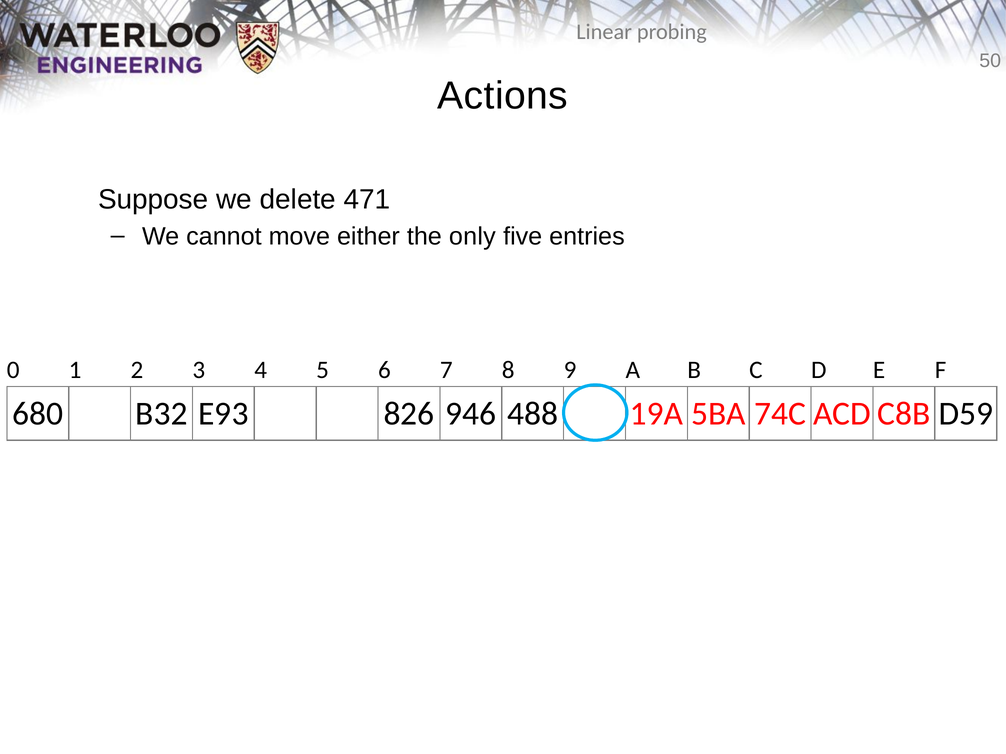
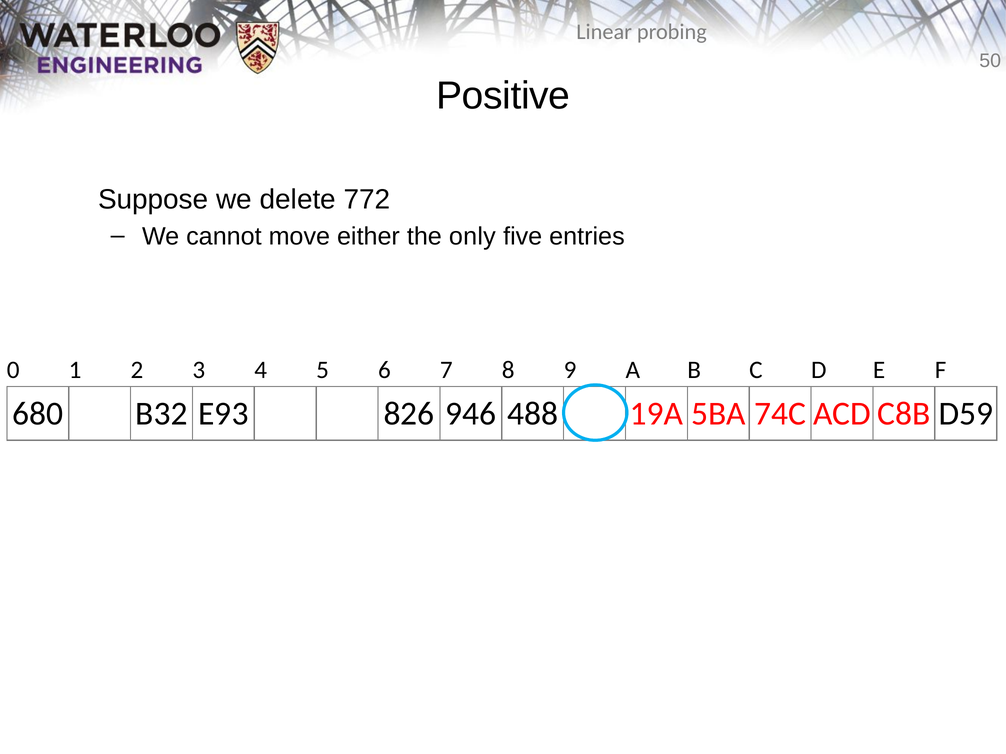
Actions: Actions -> Positive
471: 471 -> 772
